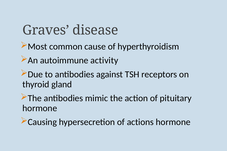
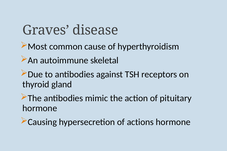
activity: activity -> skeletal
